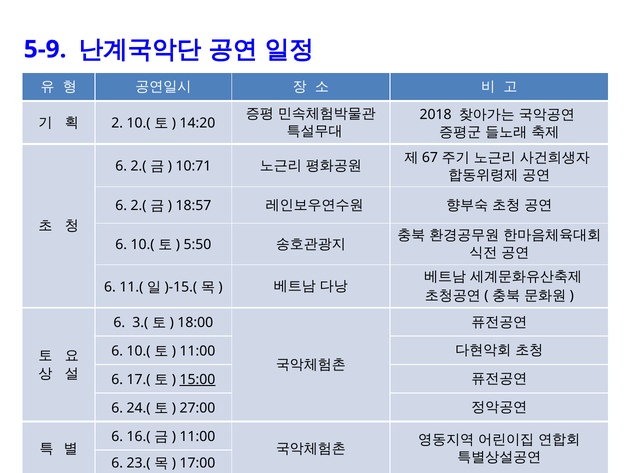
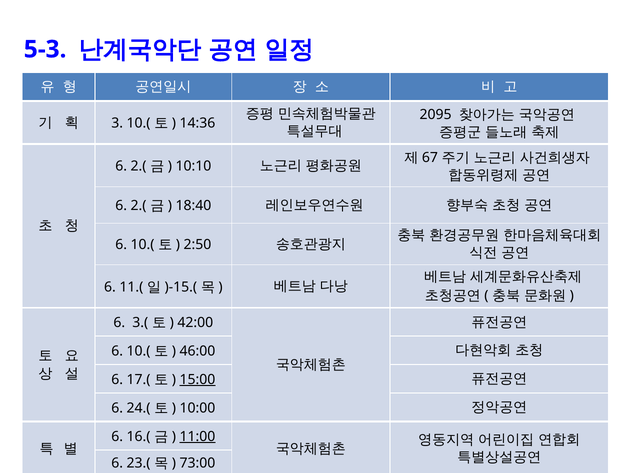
5-9: 5-9 -> 5-3
2018: 2018 -> 2095
2: 2 -> 3
14:20: 14:20 -> 14:36
10:71: 10:71 -> 10:10
18:57: 18:57 -> 18:40
5:50: 5:50 -> 2:50
18:00: 18:00 -> 42:00
11:00 at (197, 351): 11:00 -> 46:00
27:00: 27:00 -> 10:00
11:00 at (197, 437) underline: none -> present
17:00: 17:00 -> 73:00
